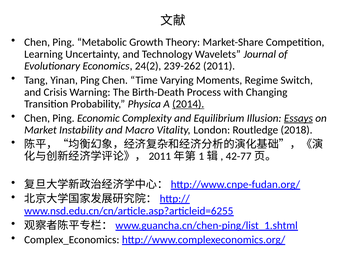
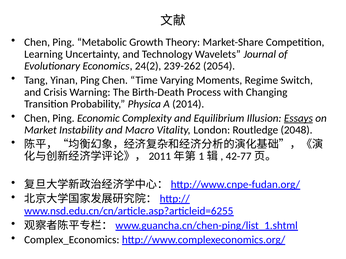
2011: 2011 -> 2054
2014 underline: present -> none
2018: 2018 -> 2048
